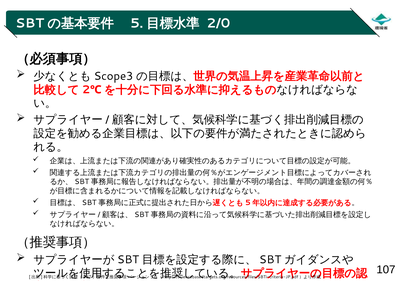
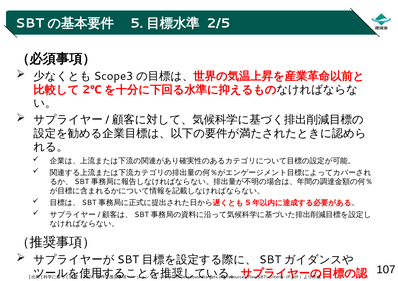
2/0: 2/0 -> 2/5
